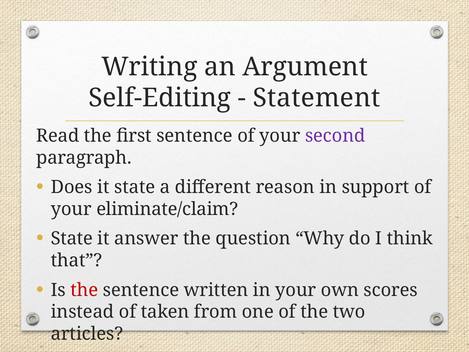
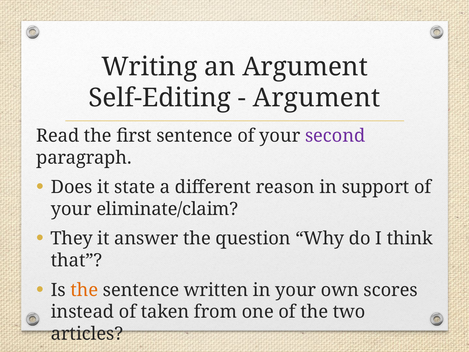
Statement at (317, 98): Statement -> Argument
State at (72, 238): State -> They
the at (84, 290) colour: red -> orange
